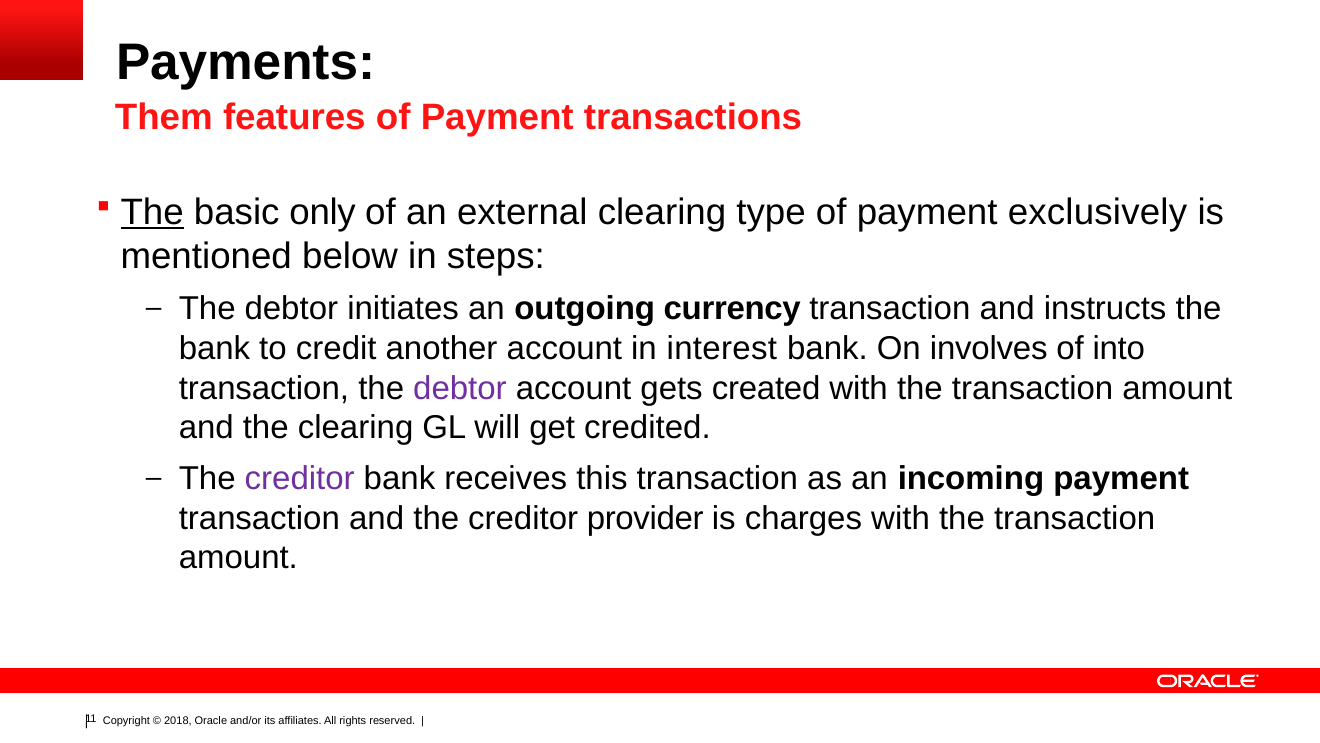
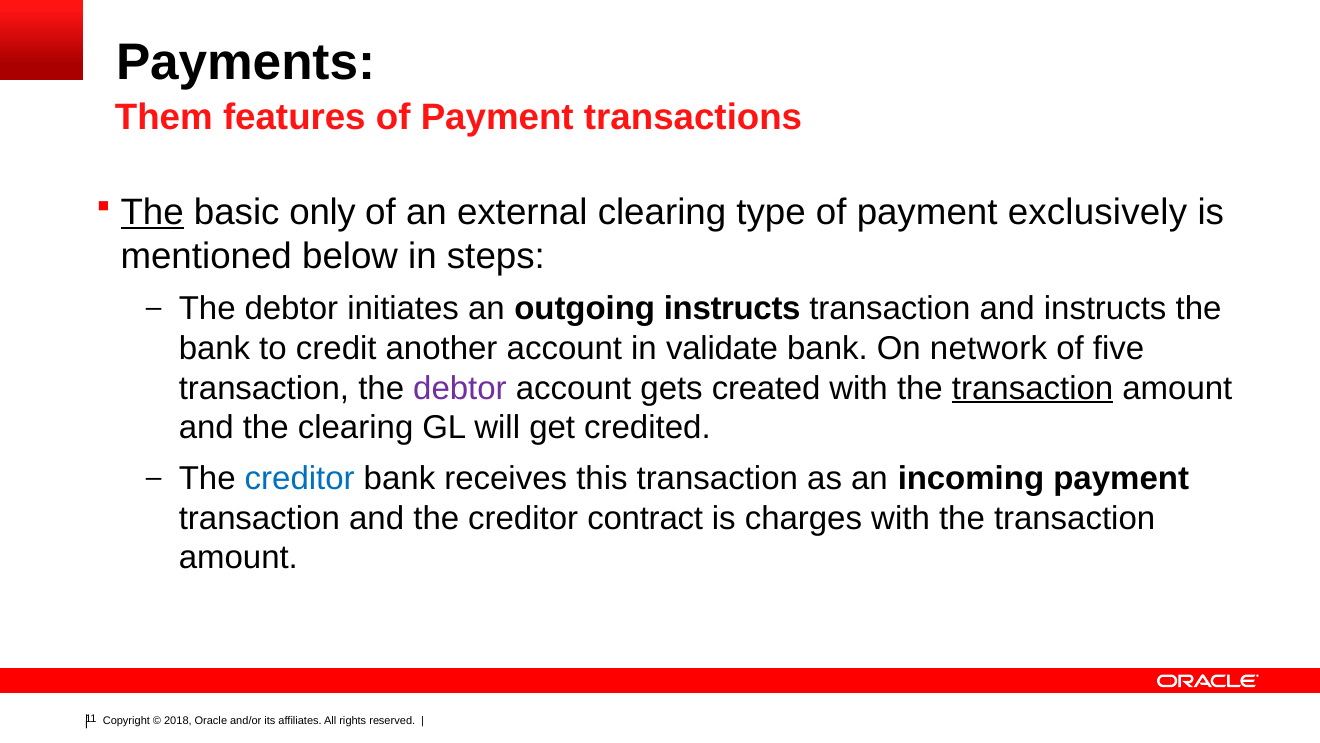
outgoing currency: currency -> instructs
interest: interest -> validate
involves: involves -> network
into: into -> five
transaction at (1033, 388) underline: none -> present
creditor at (300, 478) colour: purple -> blue
provider: provider -> contract
